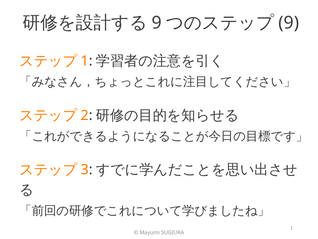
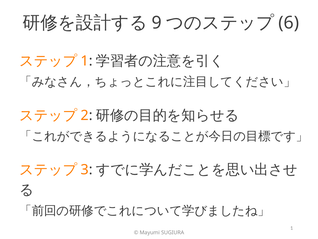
9 at (289, 23): 9 -> 6
